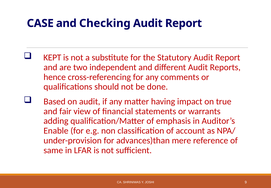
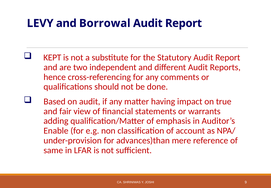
CASE: CASE -> LEVY
Checking: Checking -> Borrowal
